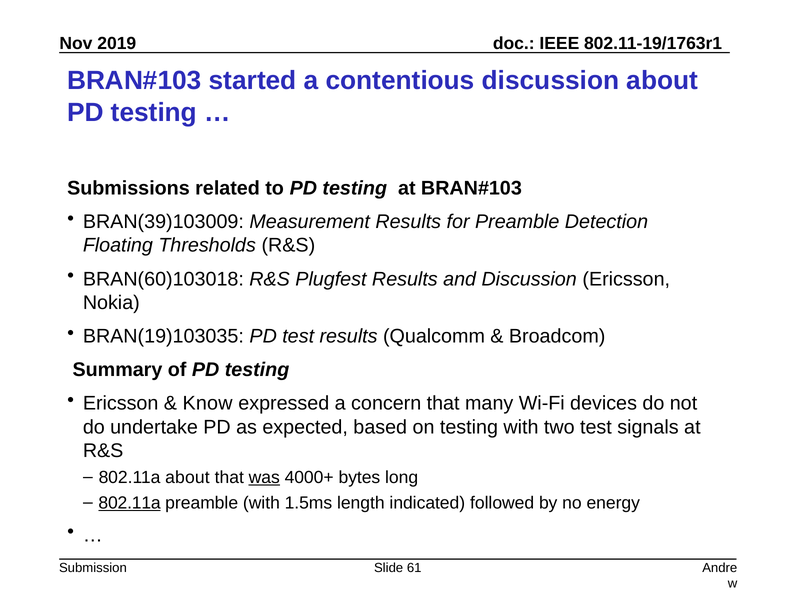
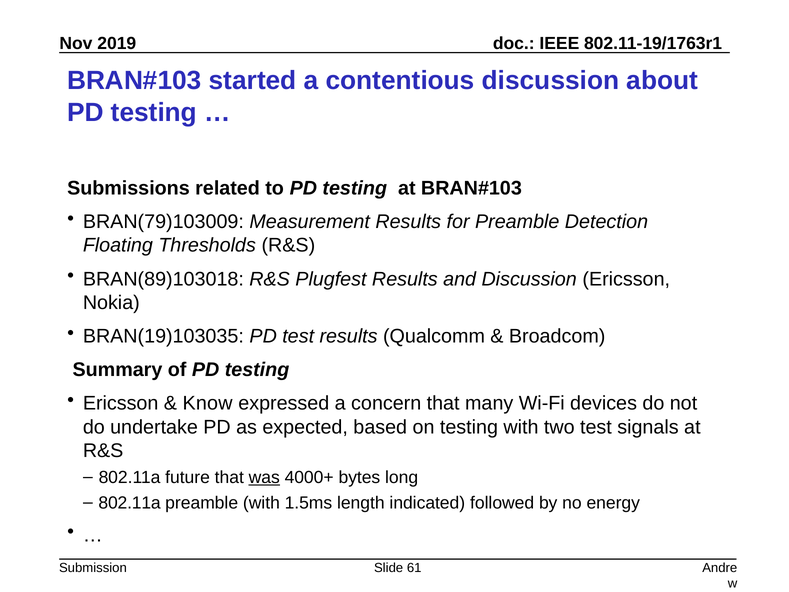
BRAN(39)103009: BRAN(39)103009 -> BRAN(79)103009
BRAN(60)103018: BRAN(60)103018 -> BRAN(89)103018
802.11a about: about -> future
802.11a at (130, 503) underline: present -> none
